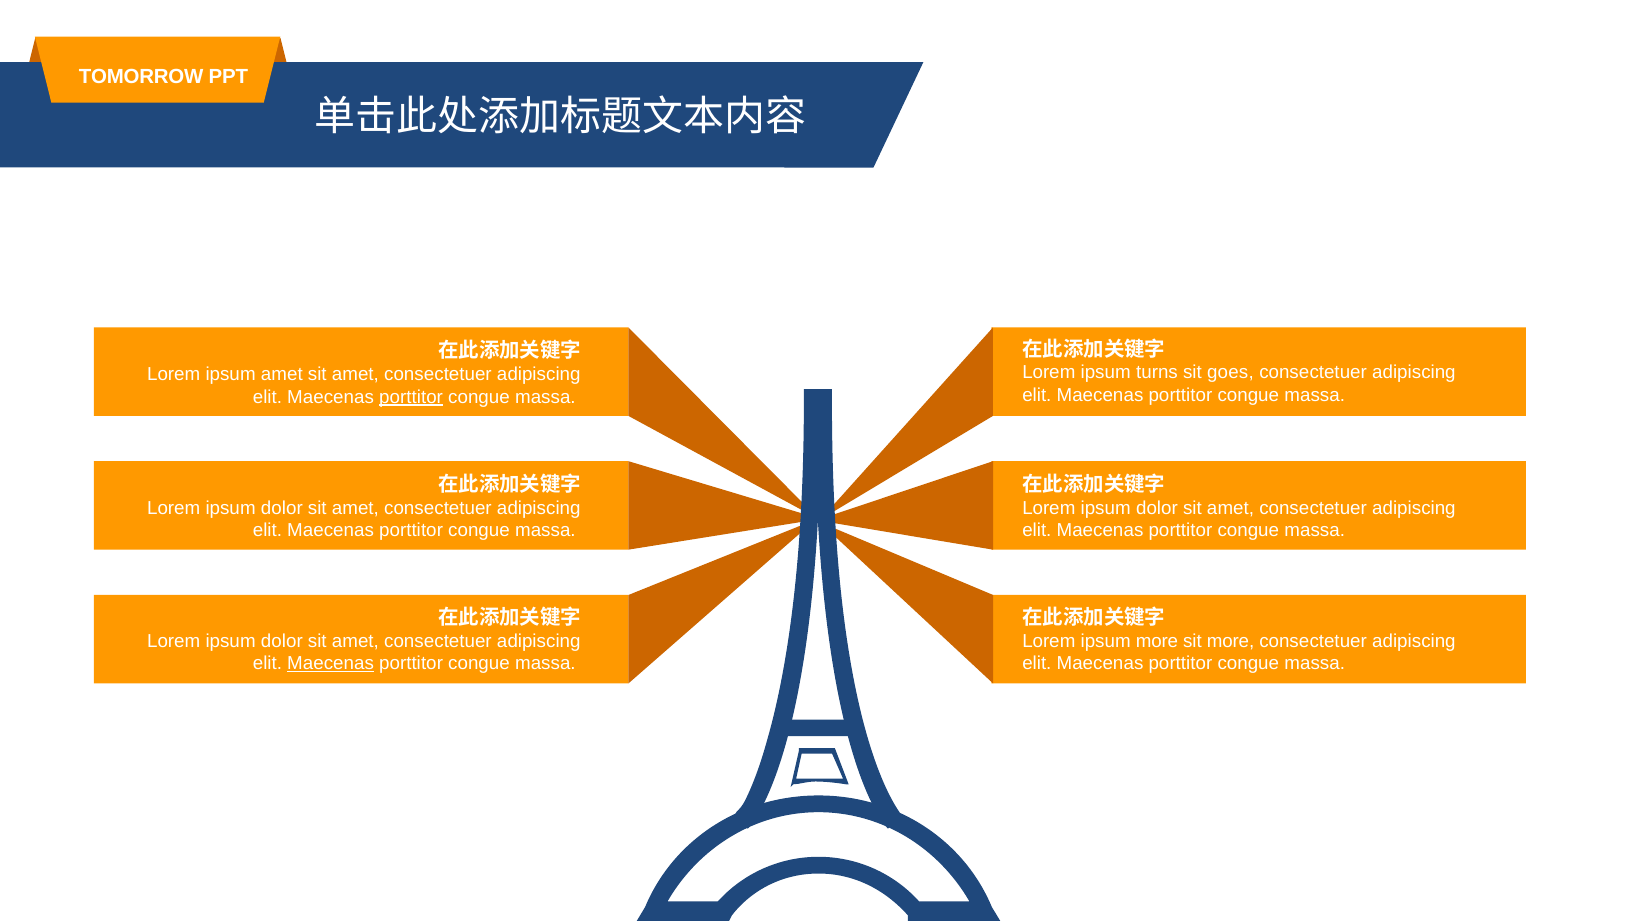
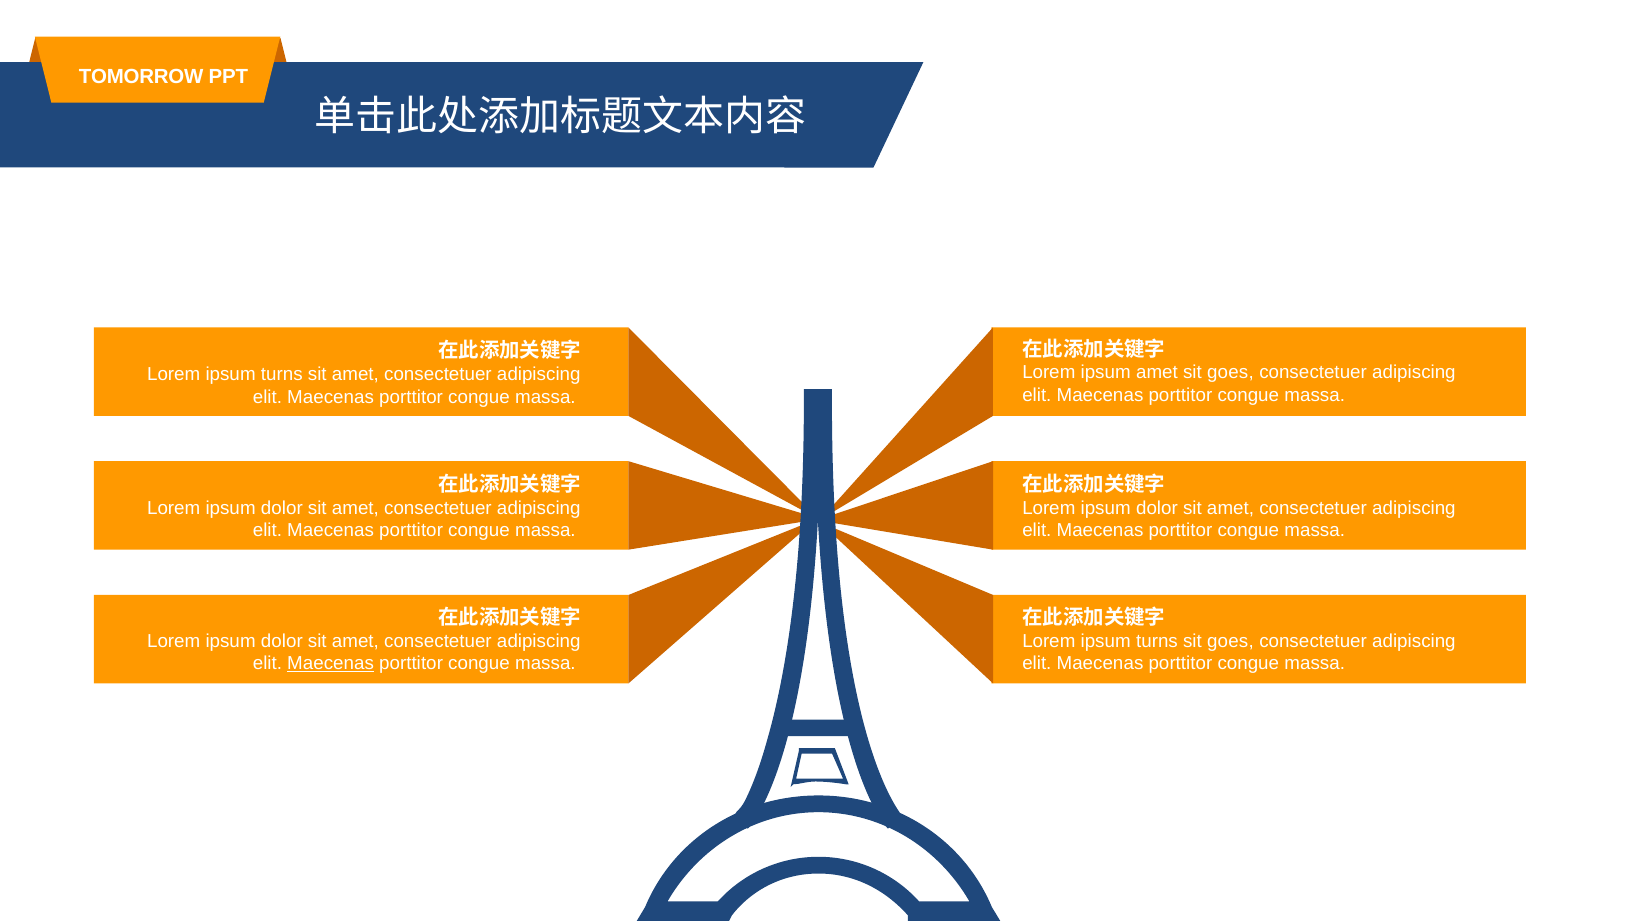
ipsum turns: turns -> amet
amet at (282, 374): amet -> turns
porttitor at (411, 397) underline: present -> none
more at (1157, 641): more -> turns
more at (1231, 641): more -> goes
